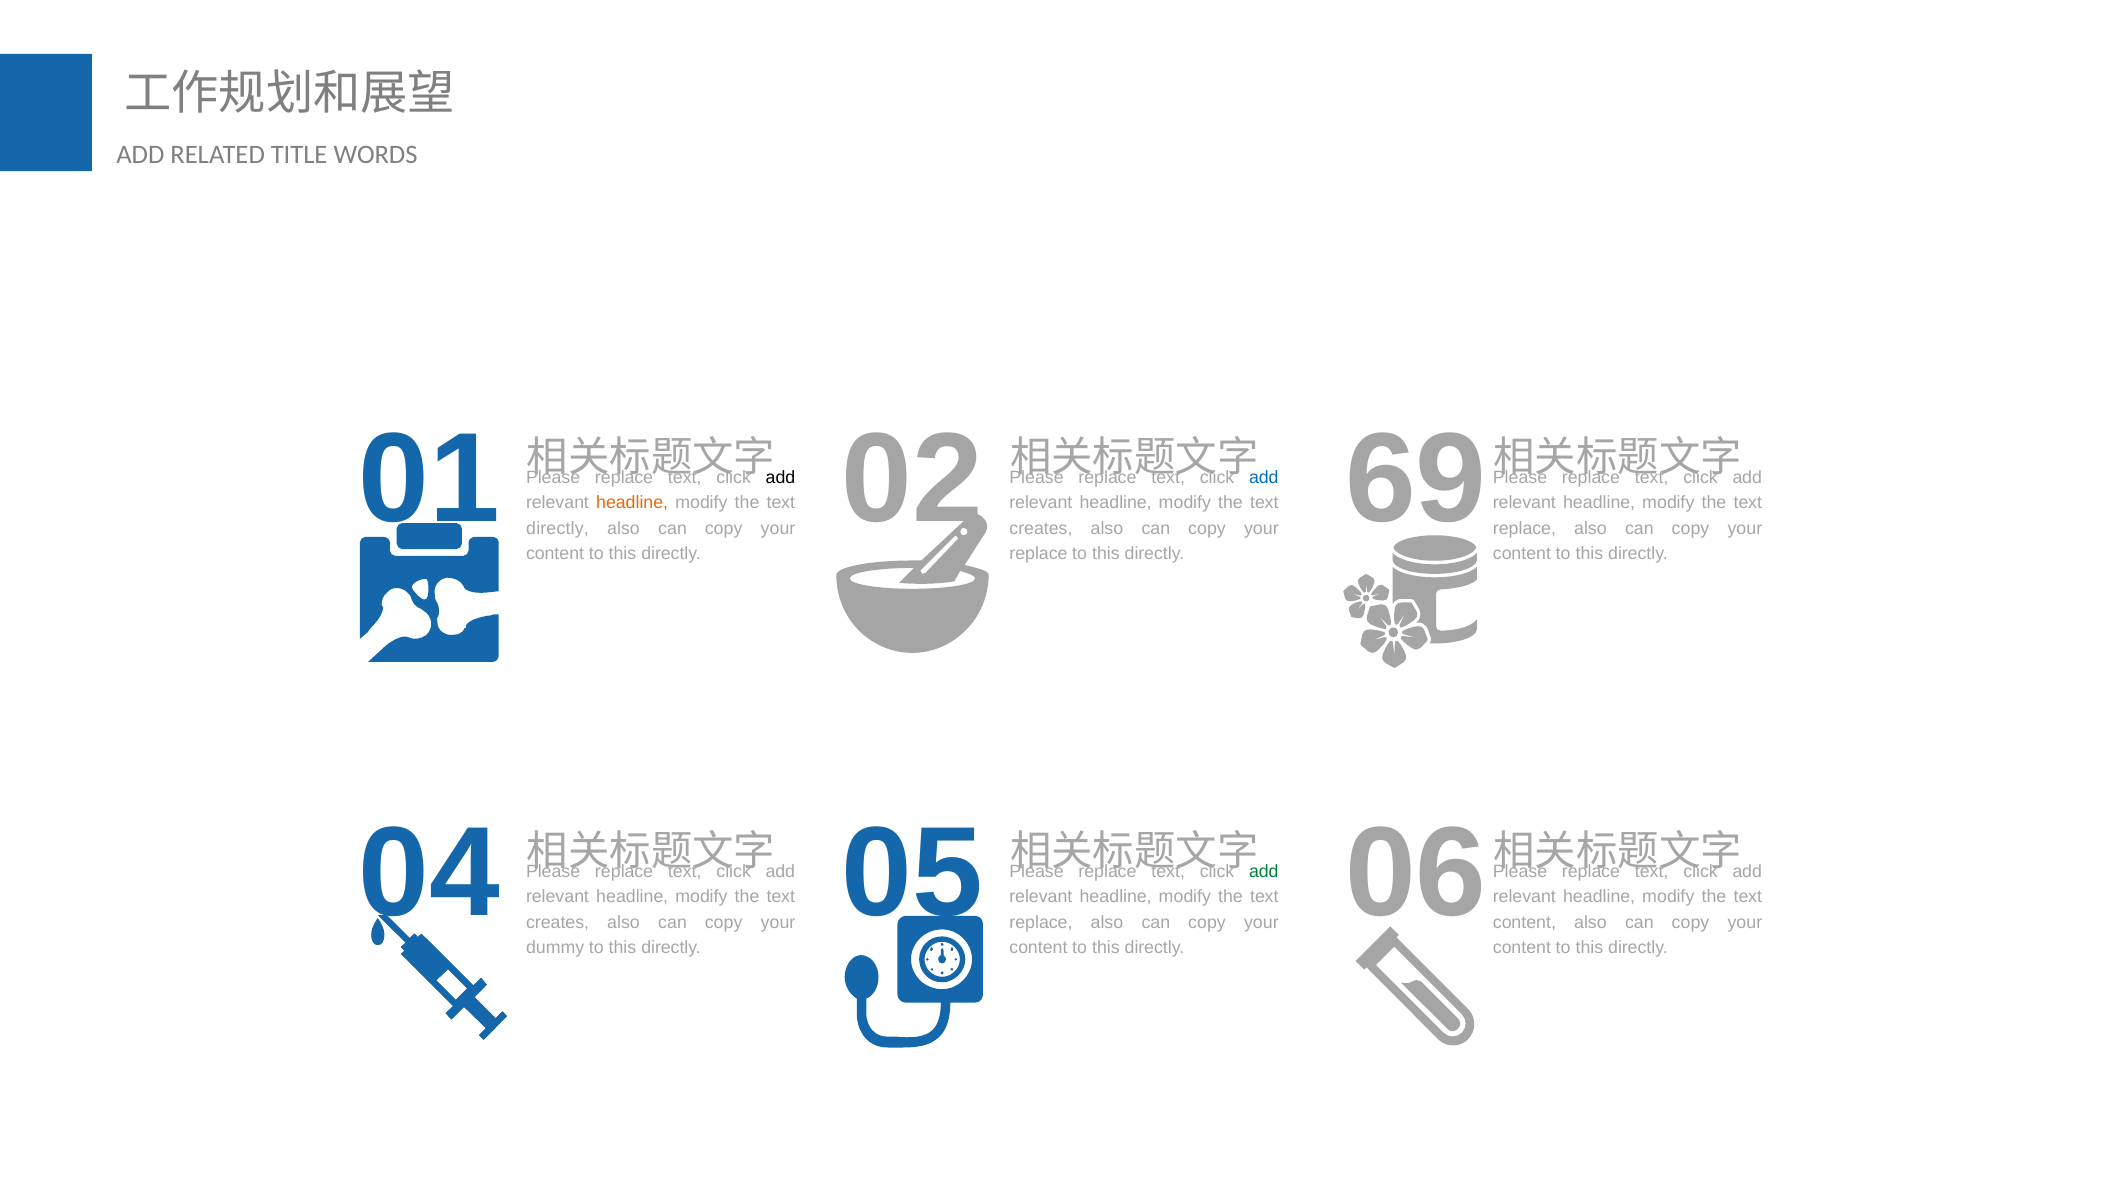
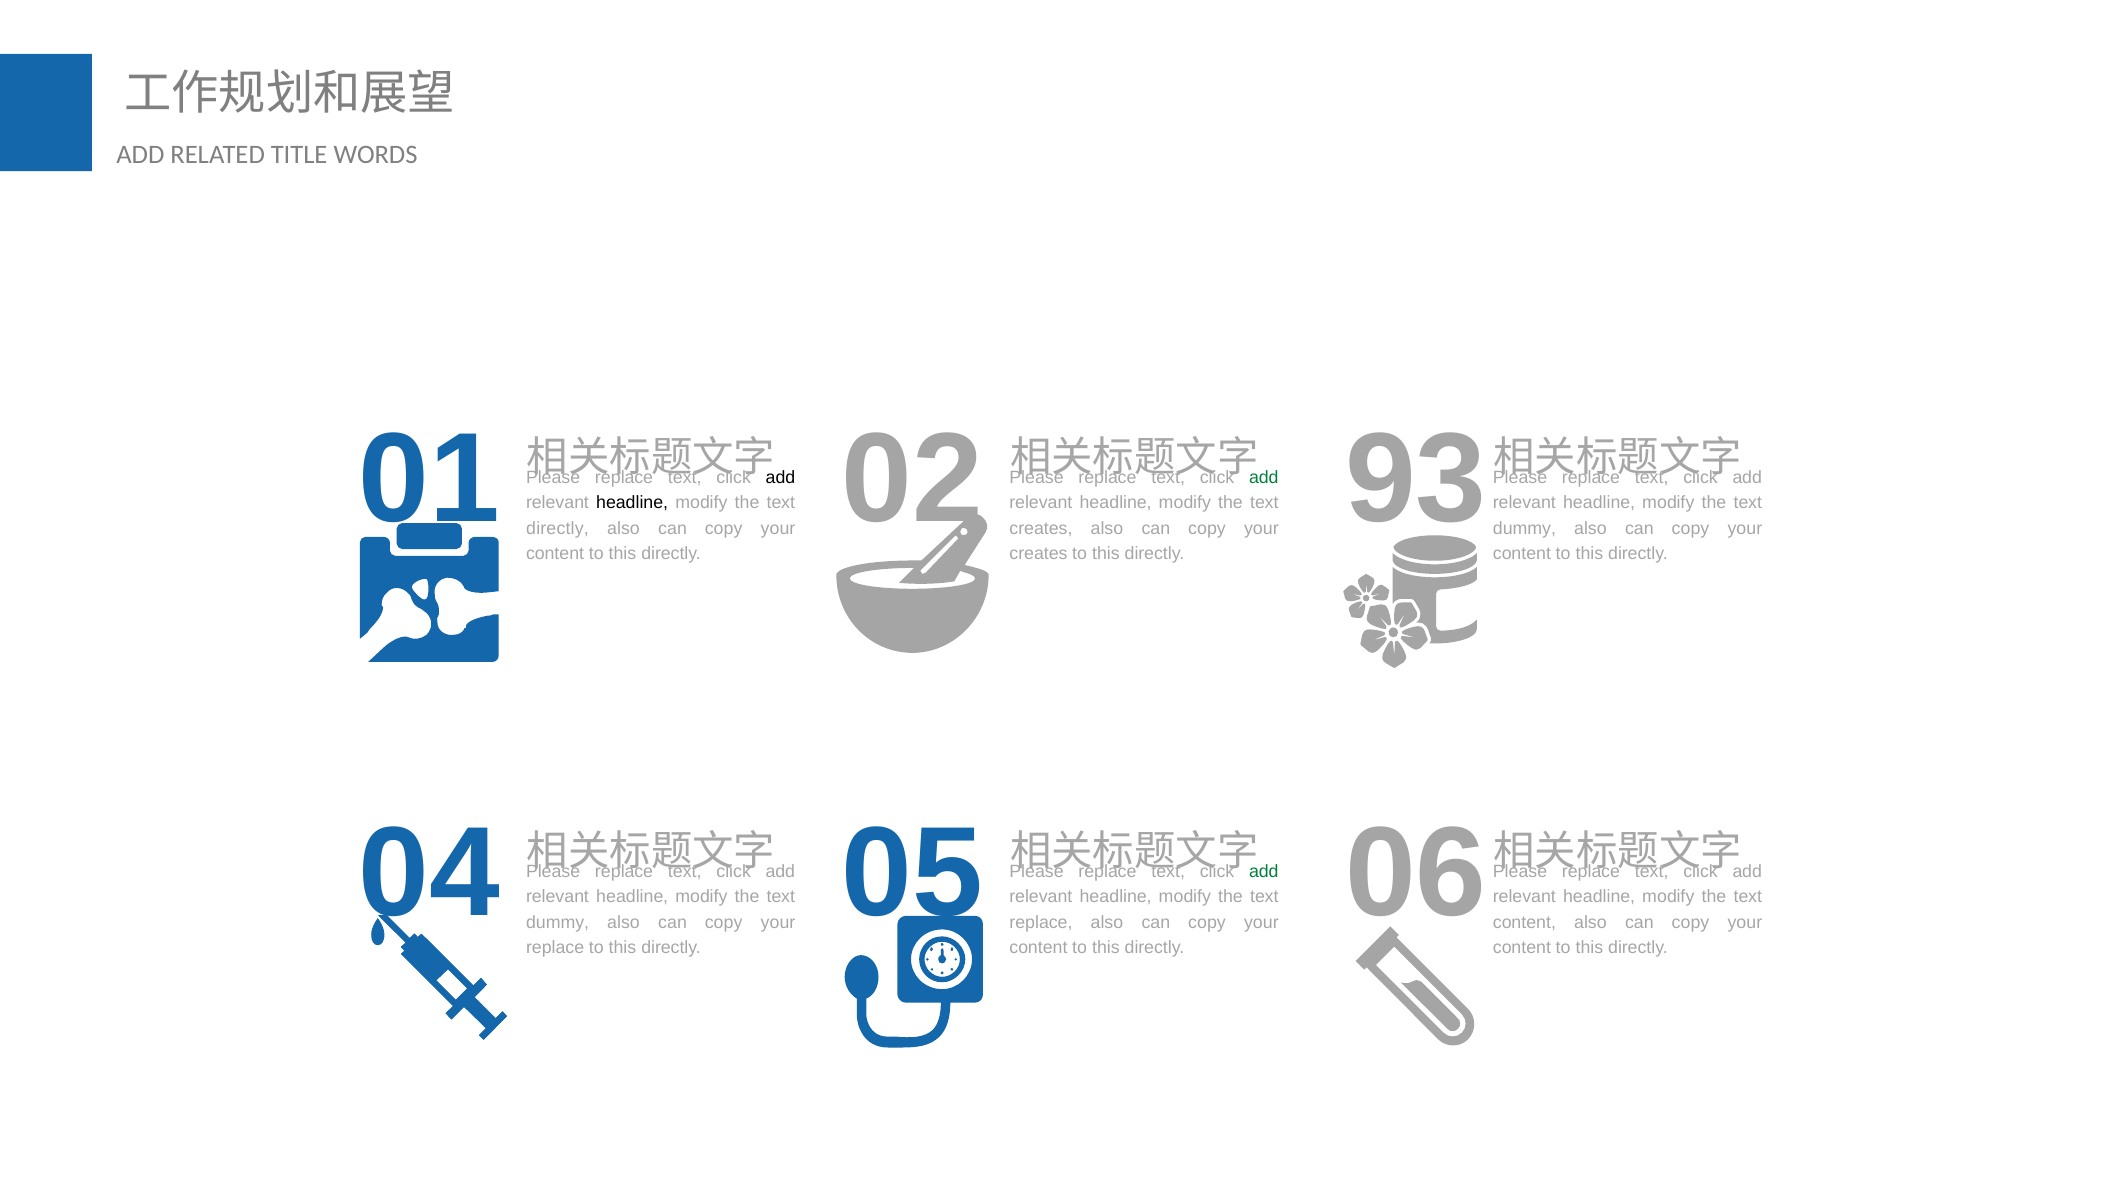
69: 69 -> 93
add at (1264, 477) colour: blue -> green
headline at (632, 503) colour: orange -> black
replace at (1524, 528): replace -> dummy
replace at (1039, 554): replace -> creates
creates at (558, 923): creates -> dummy
dummy at (555, 948): dummy -> replace
